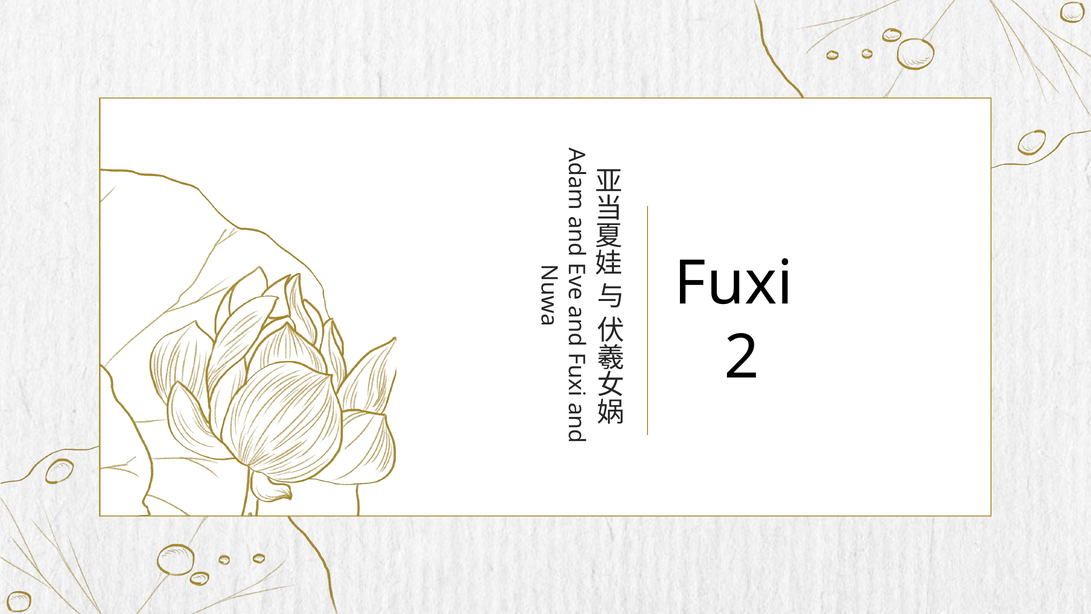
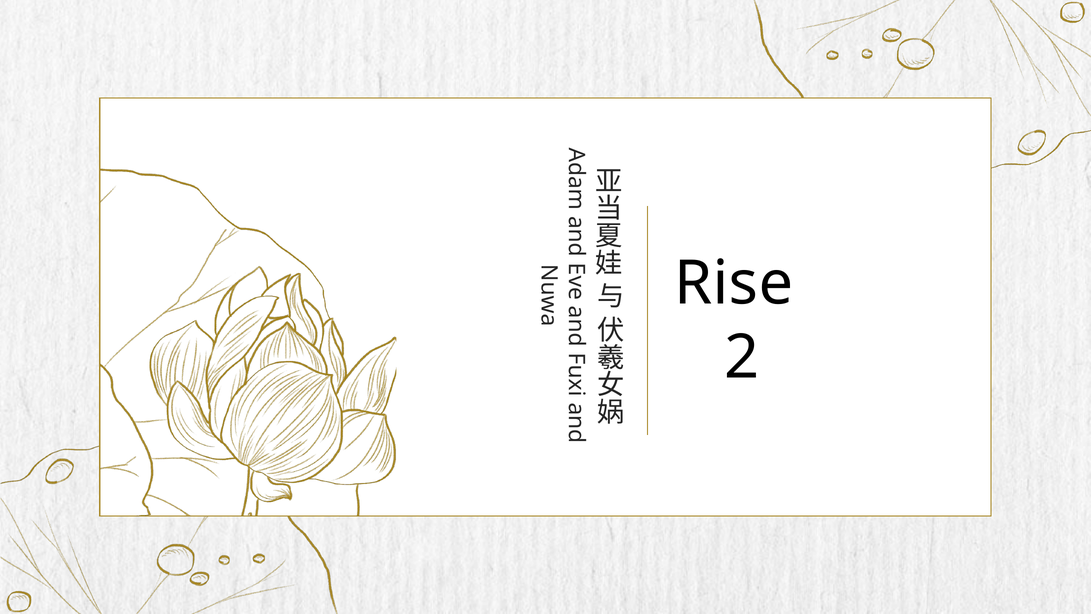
Fuxi: Fuxi -> Rise
